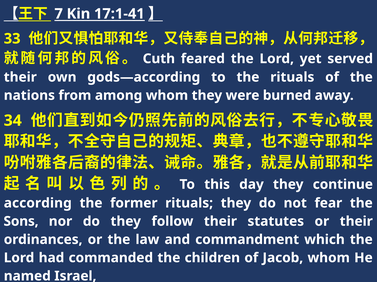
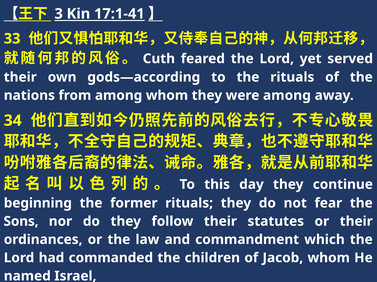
7: 7 -> 3
were burned: burned -> among
according: according -> beginning
